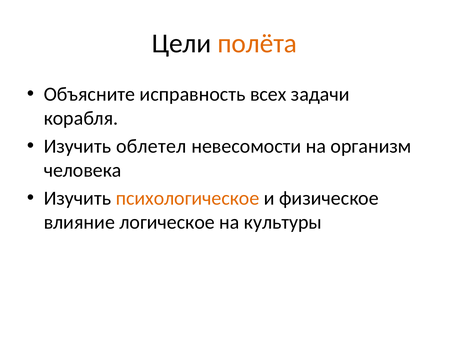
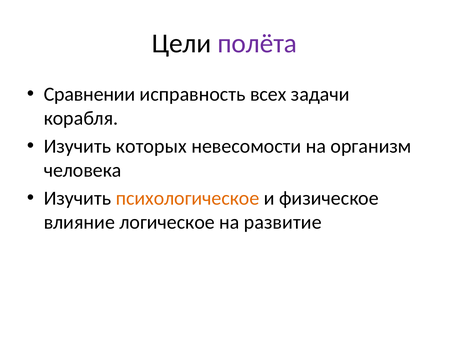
полёта colour: orange -> purple
Объясните: Объясните -> Сравнении
облетел: облетел -> которых
культуры: культуры -> развитие
